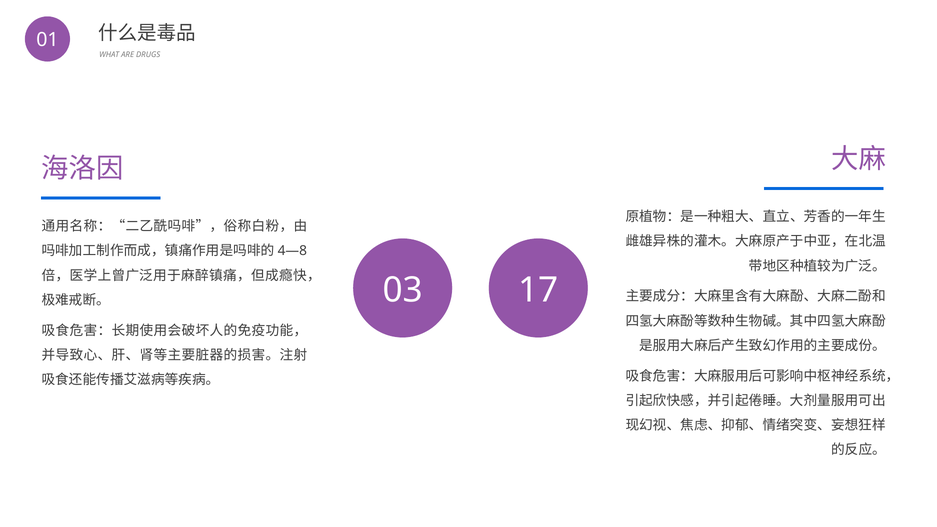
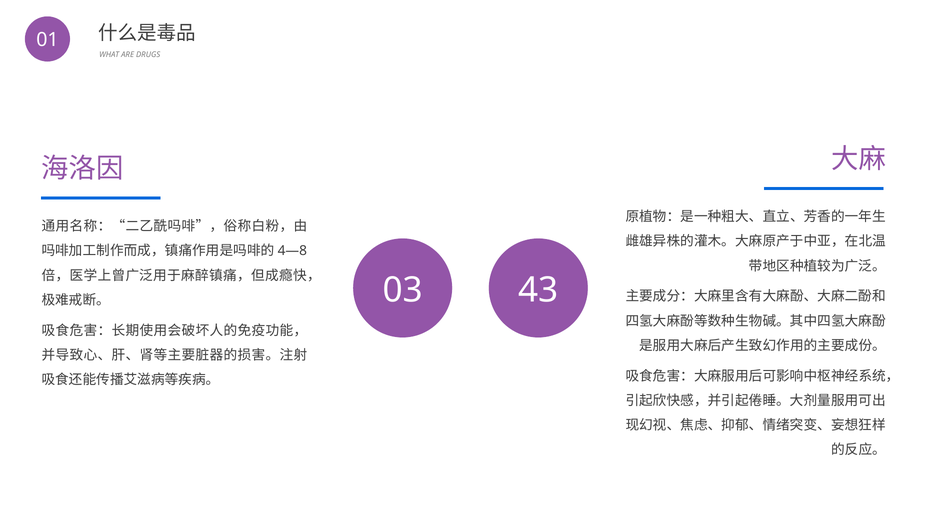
17: 17 -> 43
